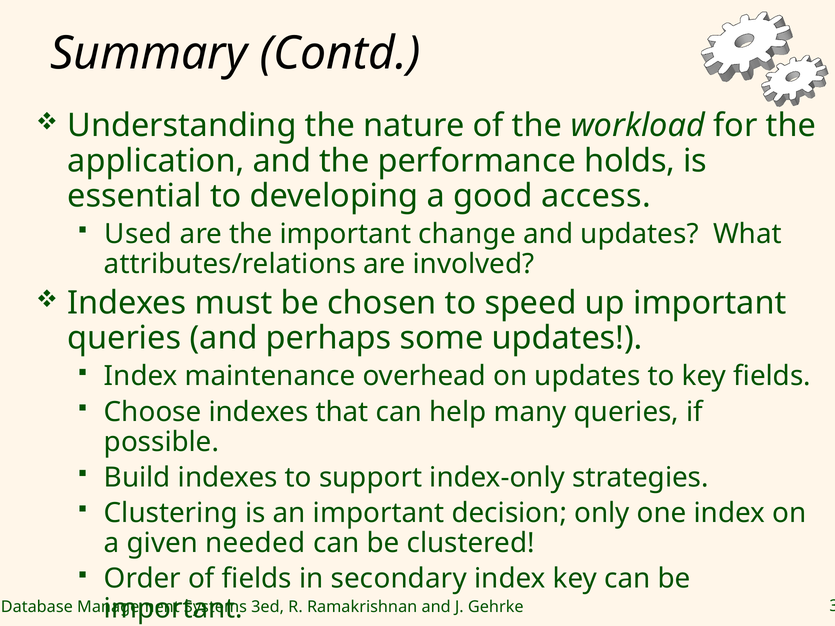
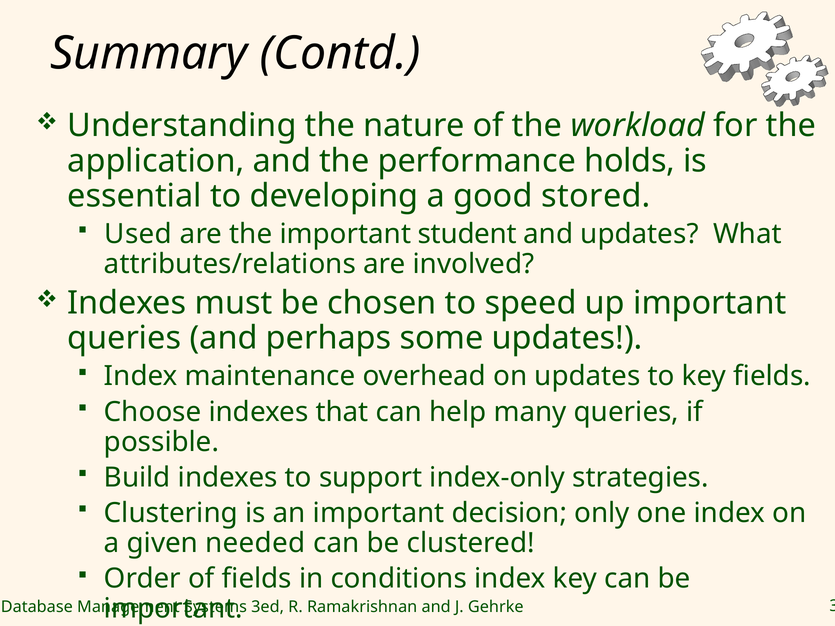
access: access -> stored
change: change -> student
secondary: secondary -> conditions
